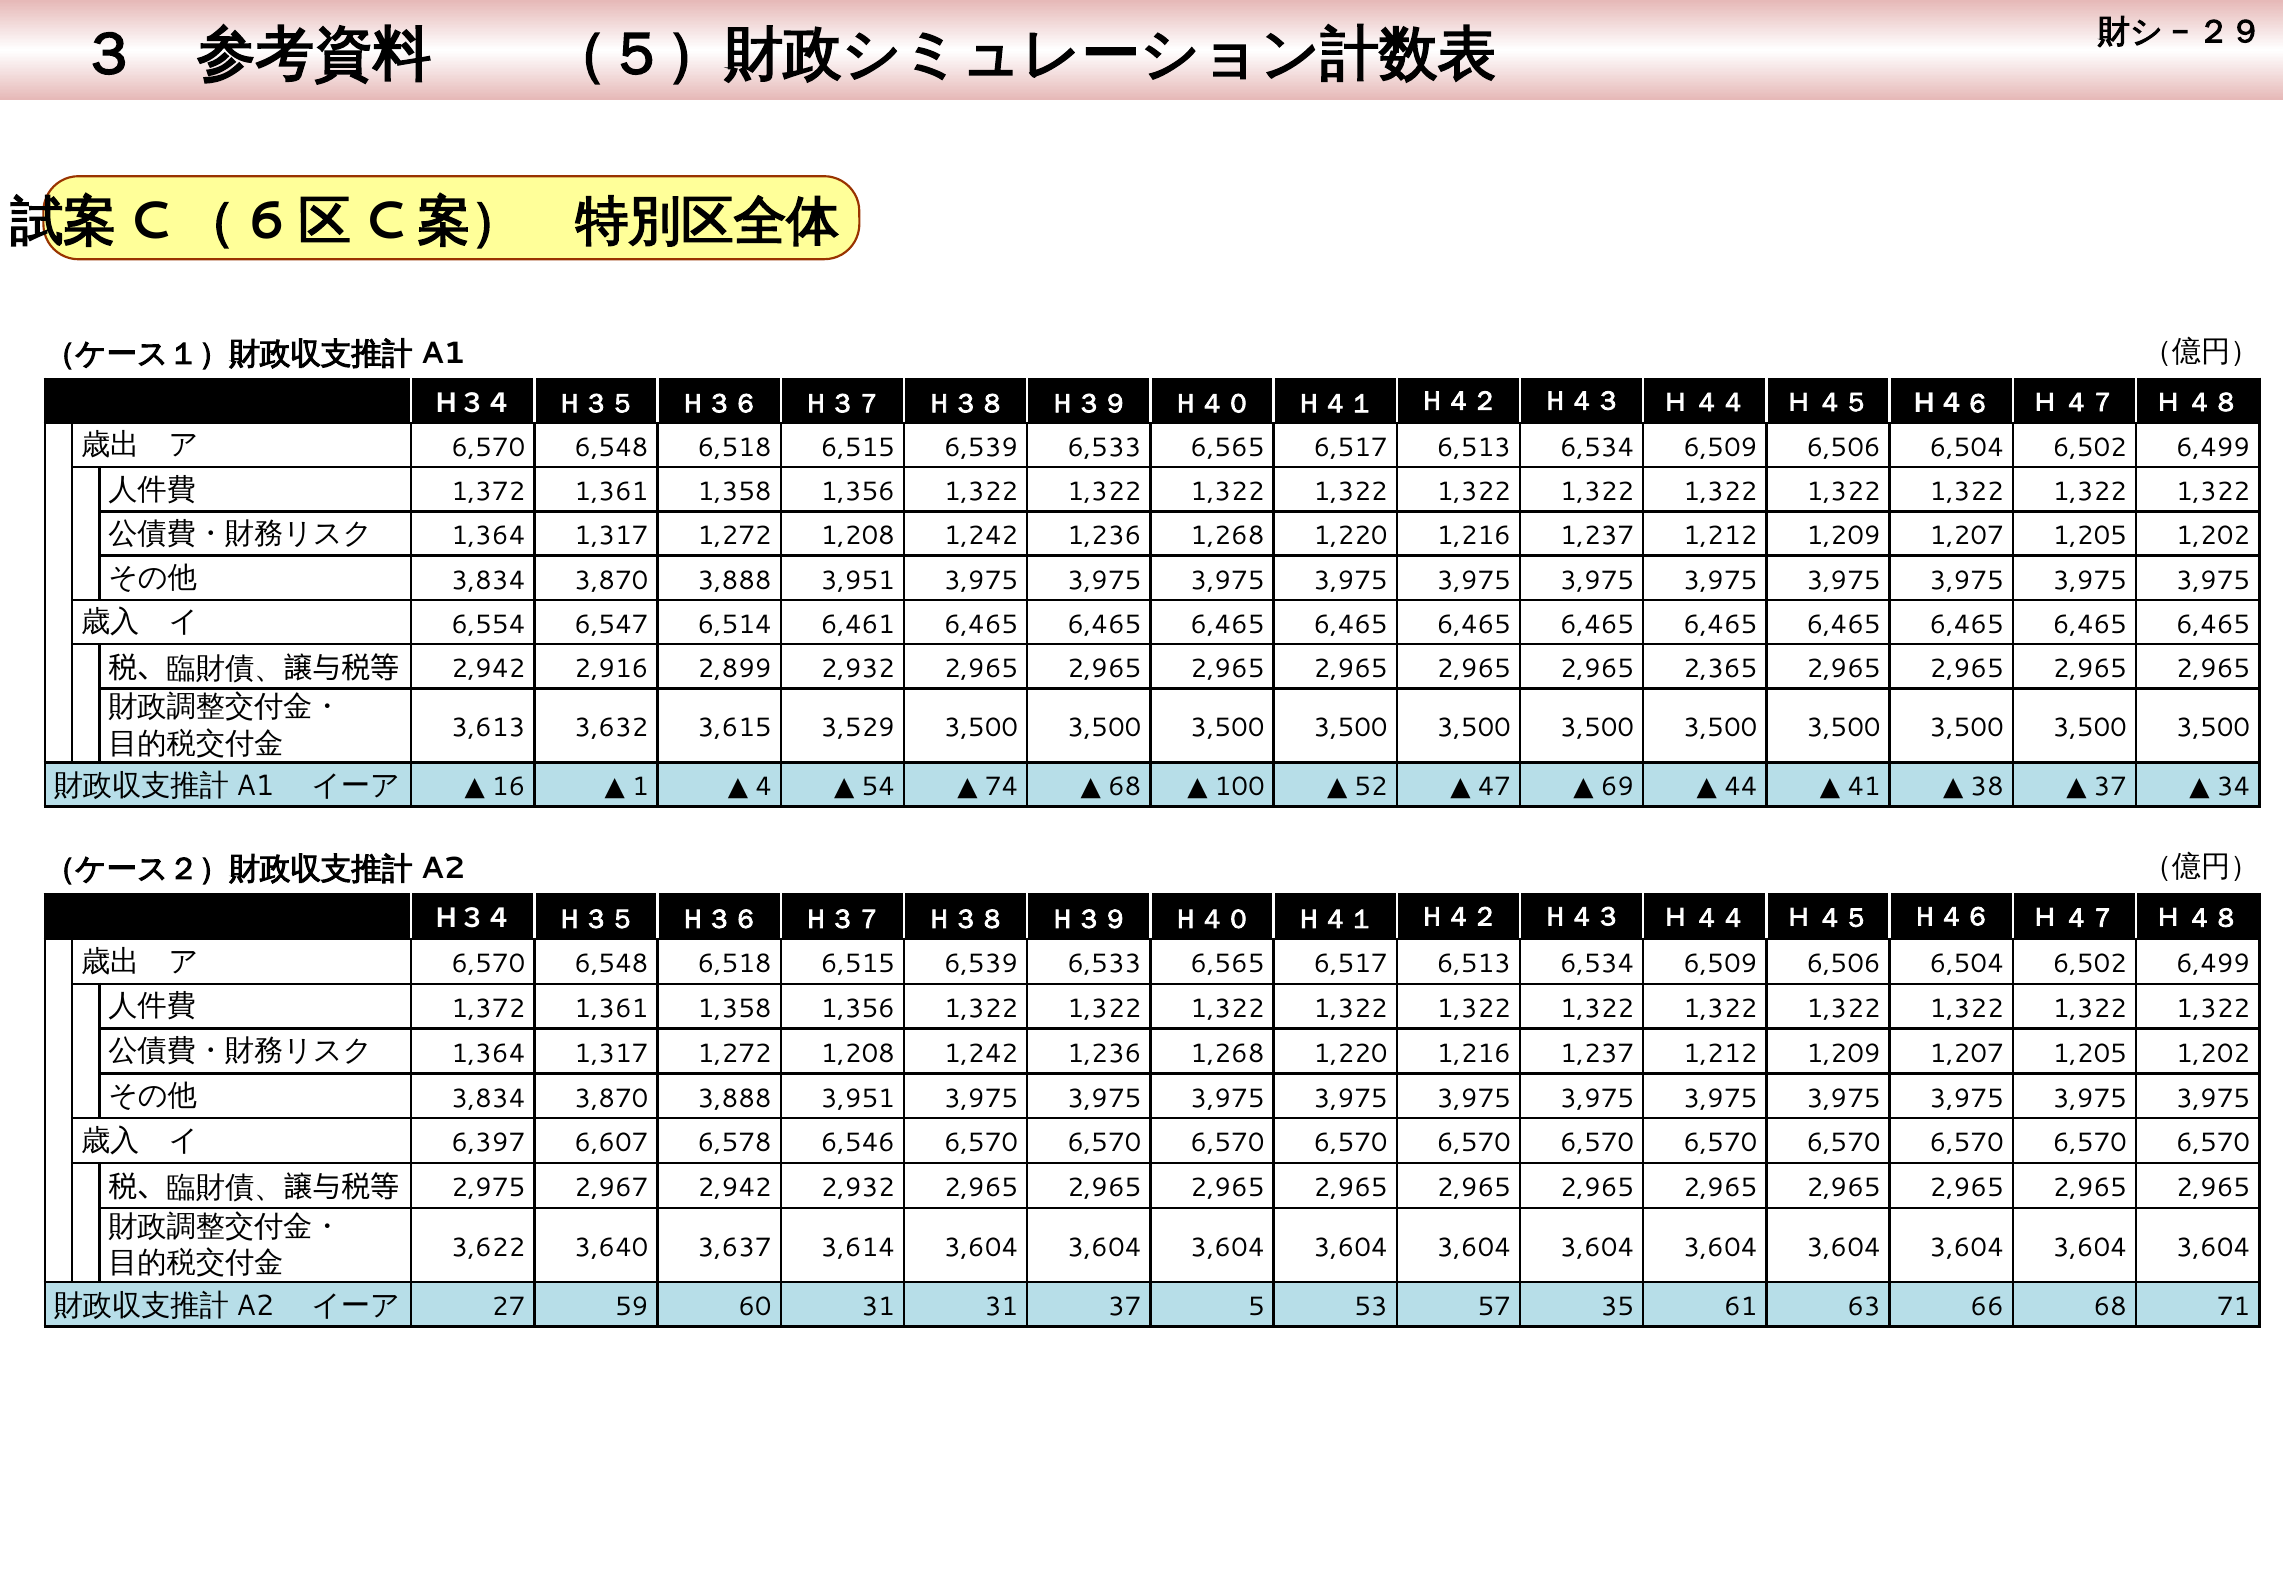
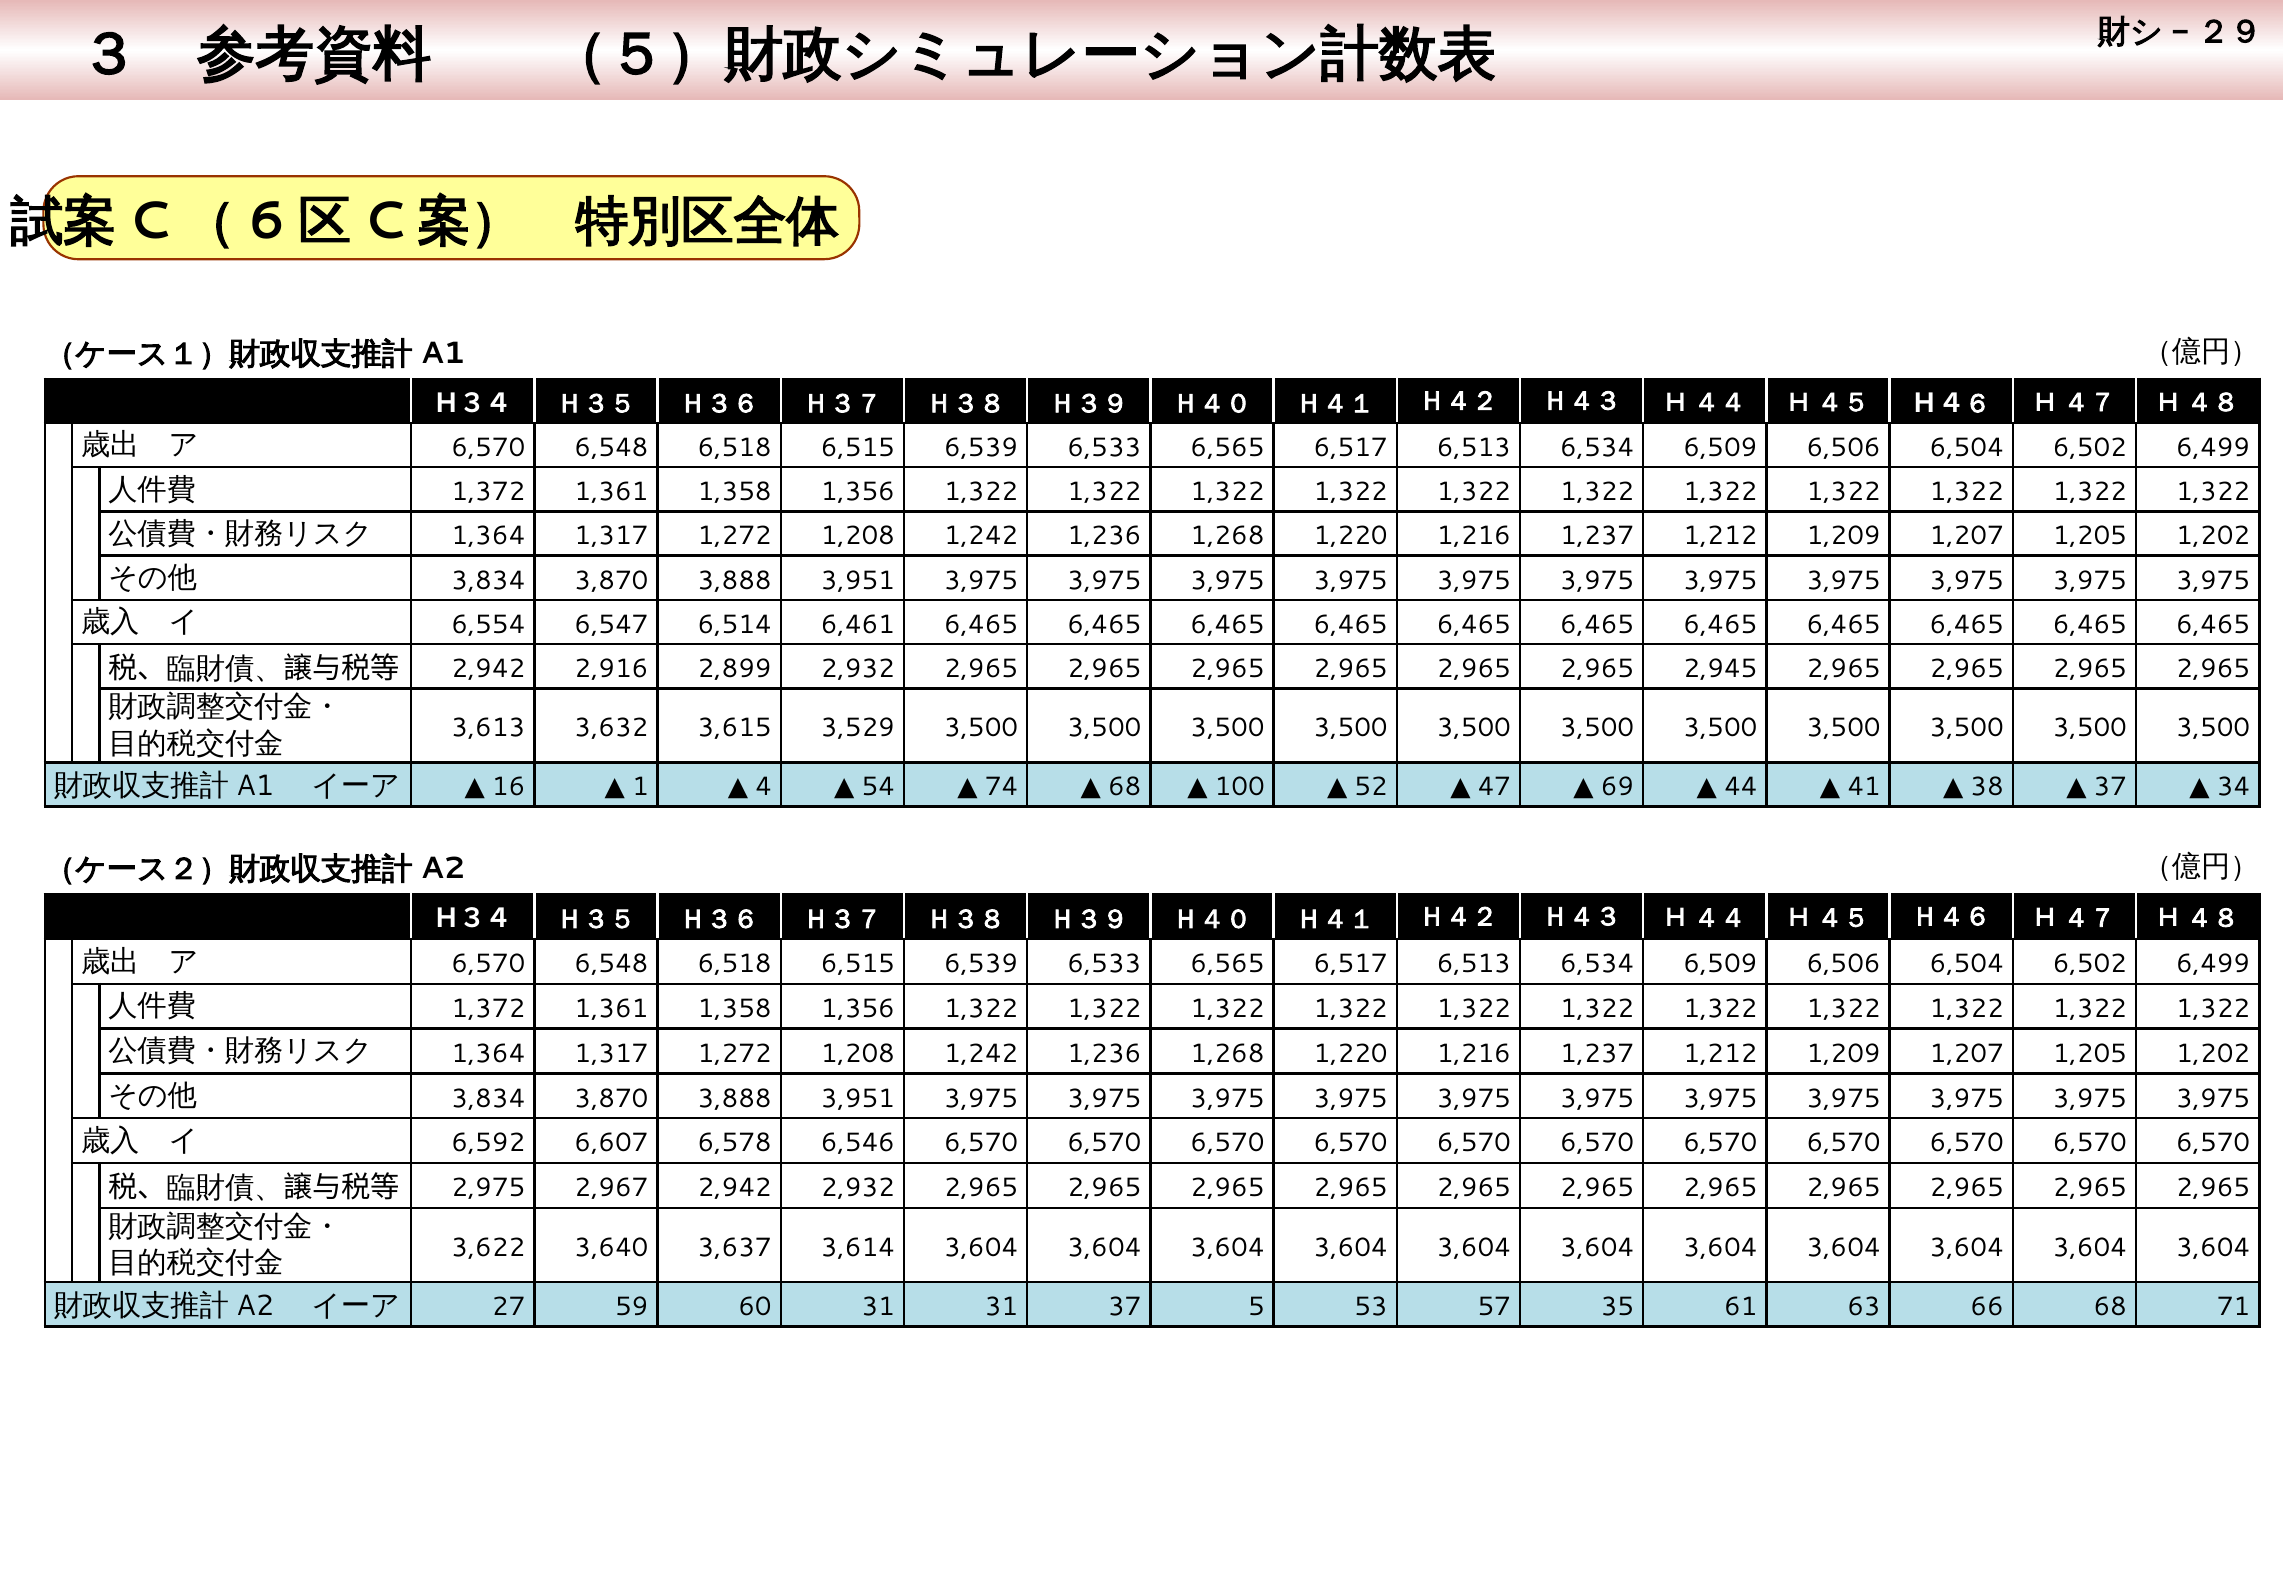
2,365: 2,365 -> 2,945
6,397: 6,397 -> 6,592
